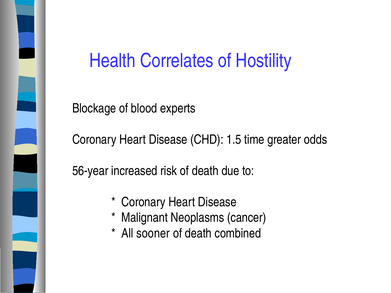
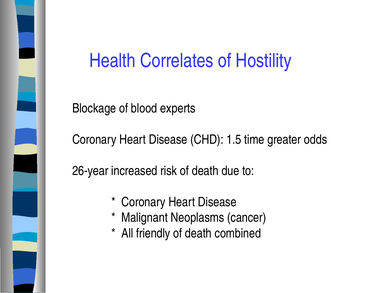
56-year: 56-year -> 26-year
sooner: sooner -> friendly
